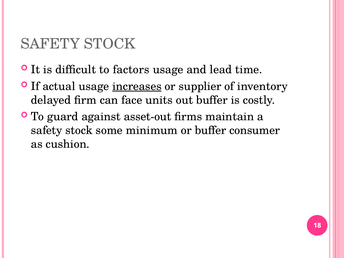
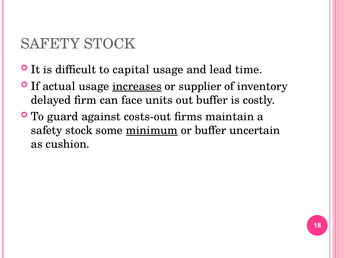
factors: factors -> capital
asset-out: asset-out -> costs-out
minimum underline: none -> present
consumer: consumer -> uncertain
